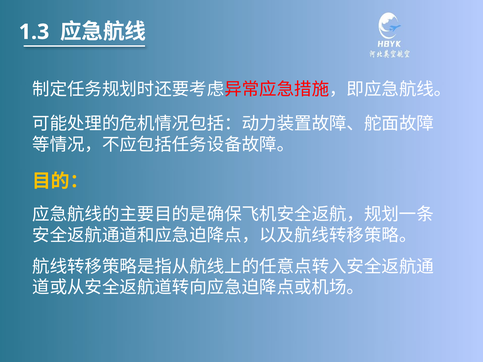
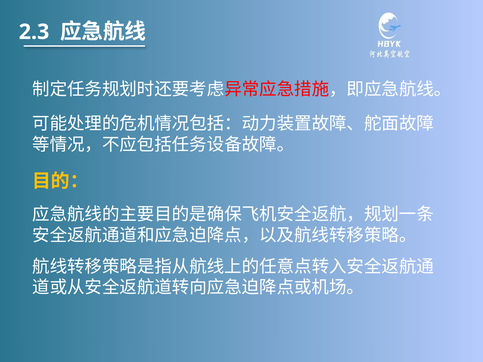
1.3: 1.3 -> 2.3
